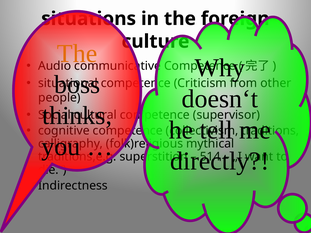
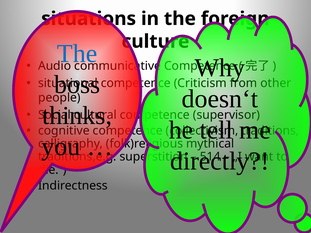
The at (77, 54) colour: orange -> blue
